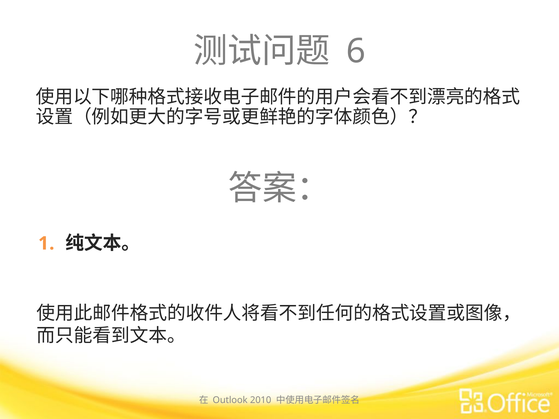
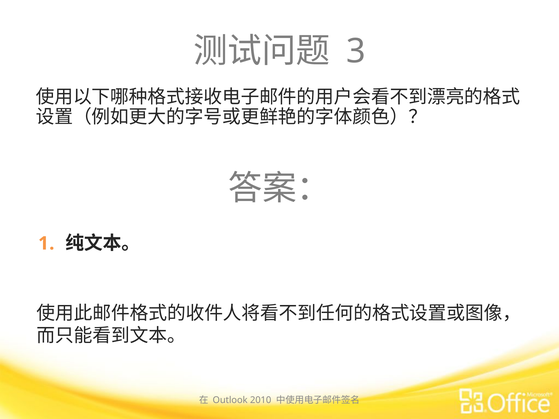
6: 6 -> 3
